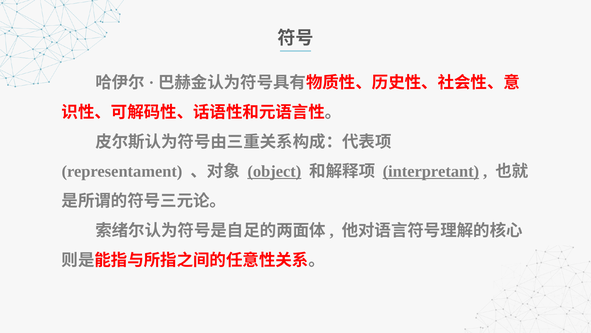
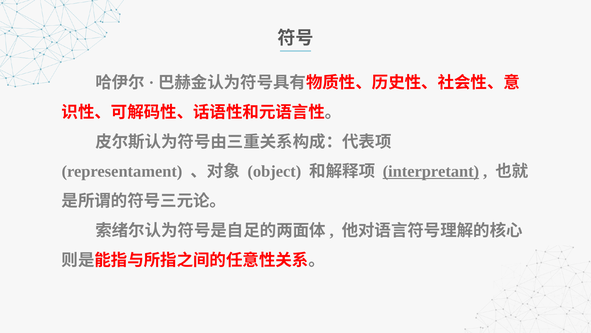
object underline: present -> none
